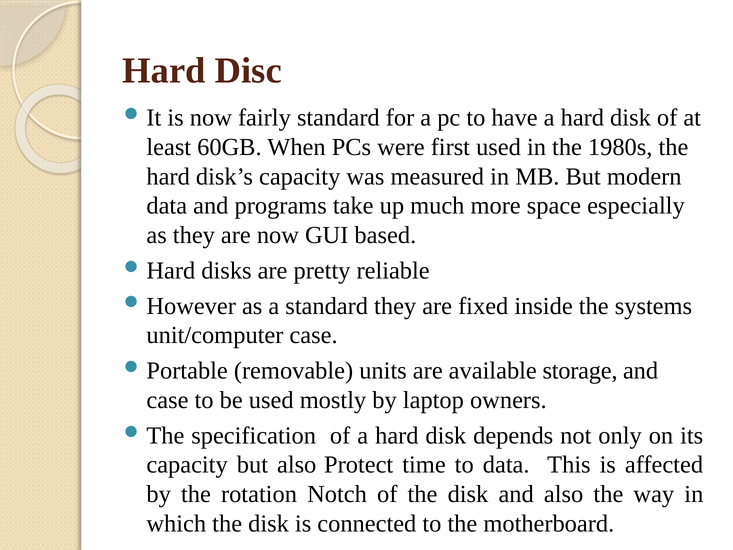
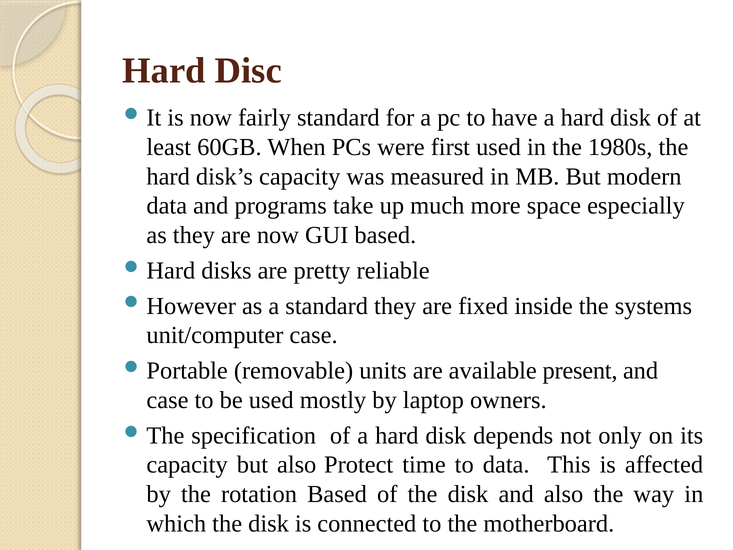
storage: storage -> present
rotation Notch: Notch -> Based
